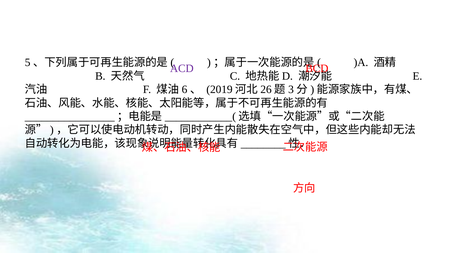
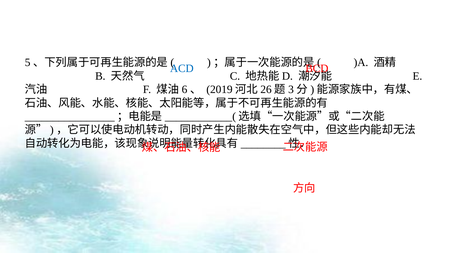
ACD colour: purple -> blue
